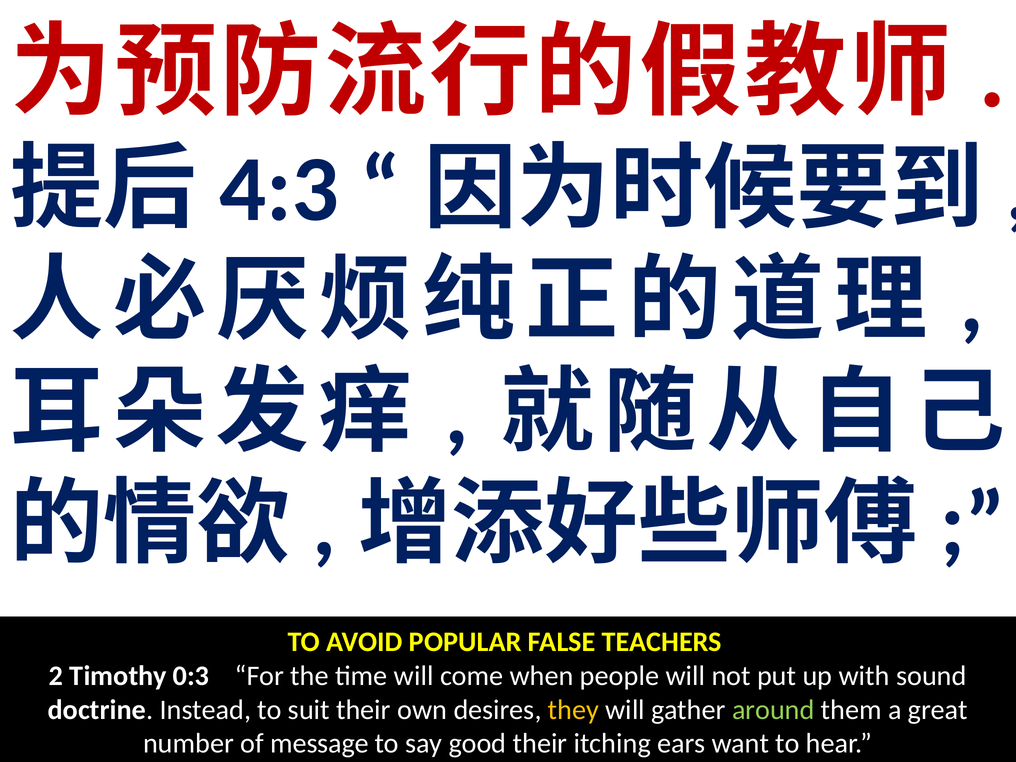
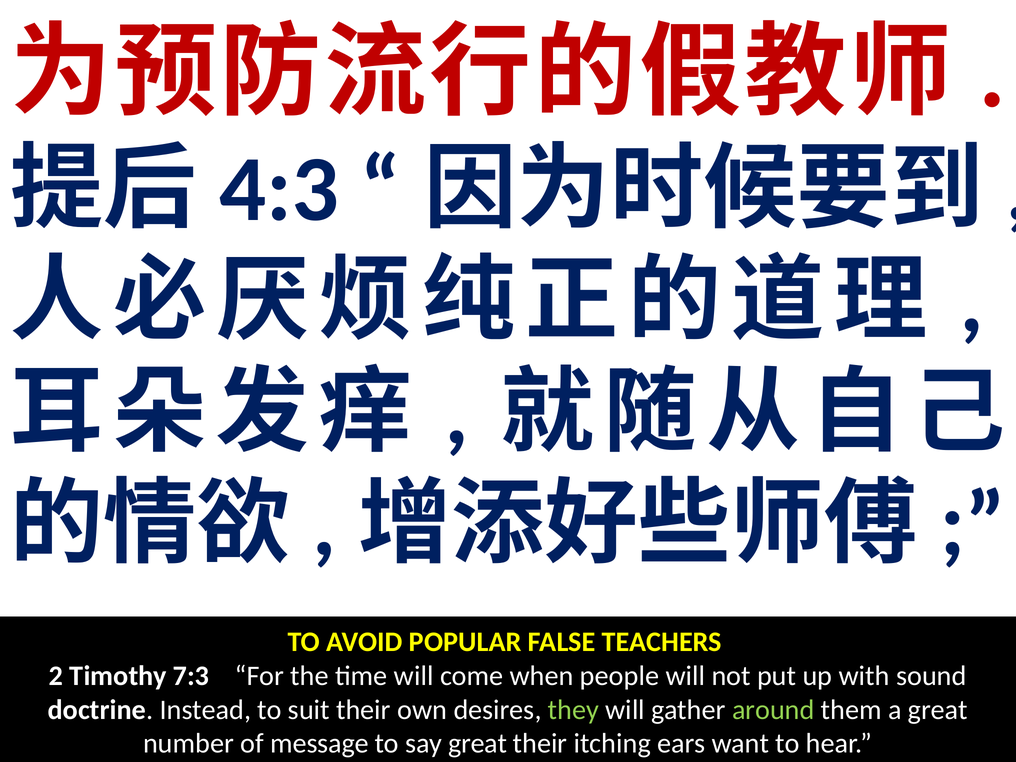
0:3: 0:3 -> 7:3
they colour: yellow -> light green
say good: good -> great
